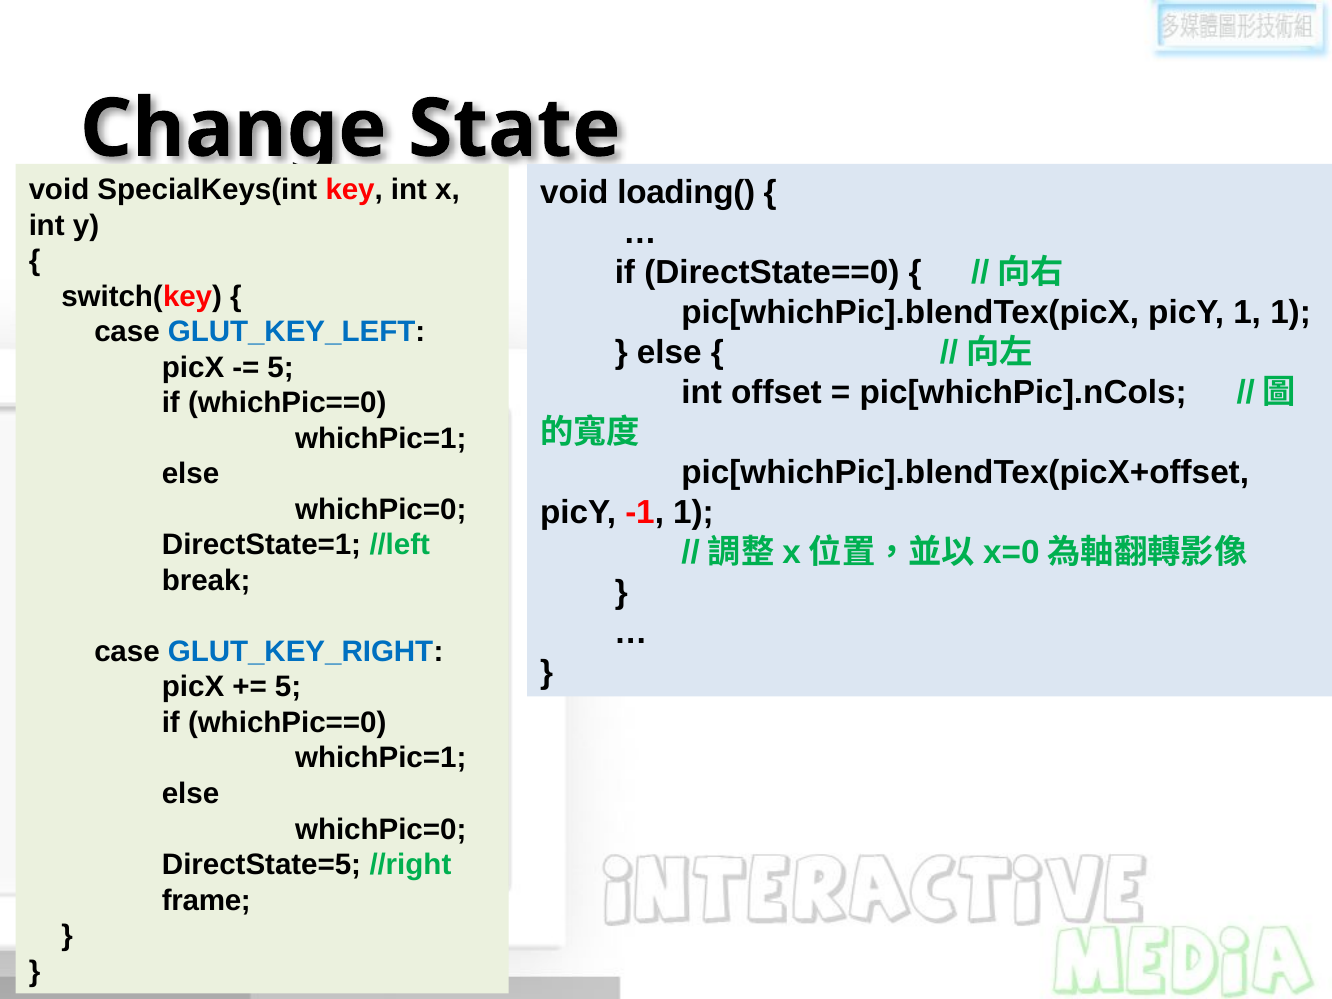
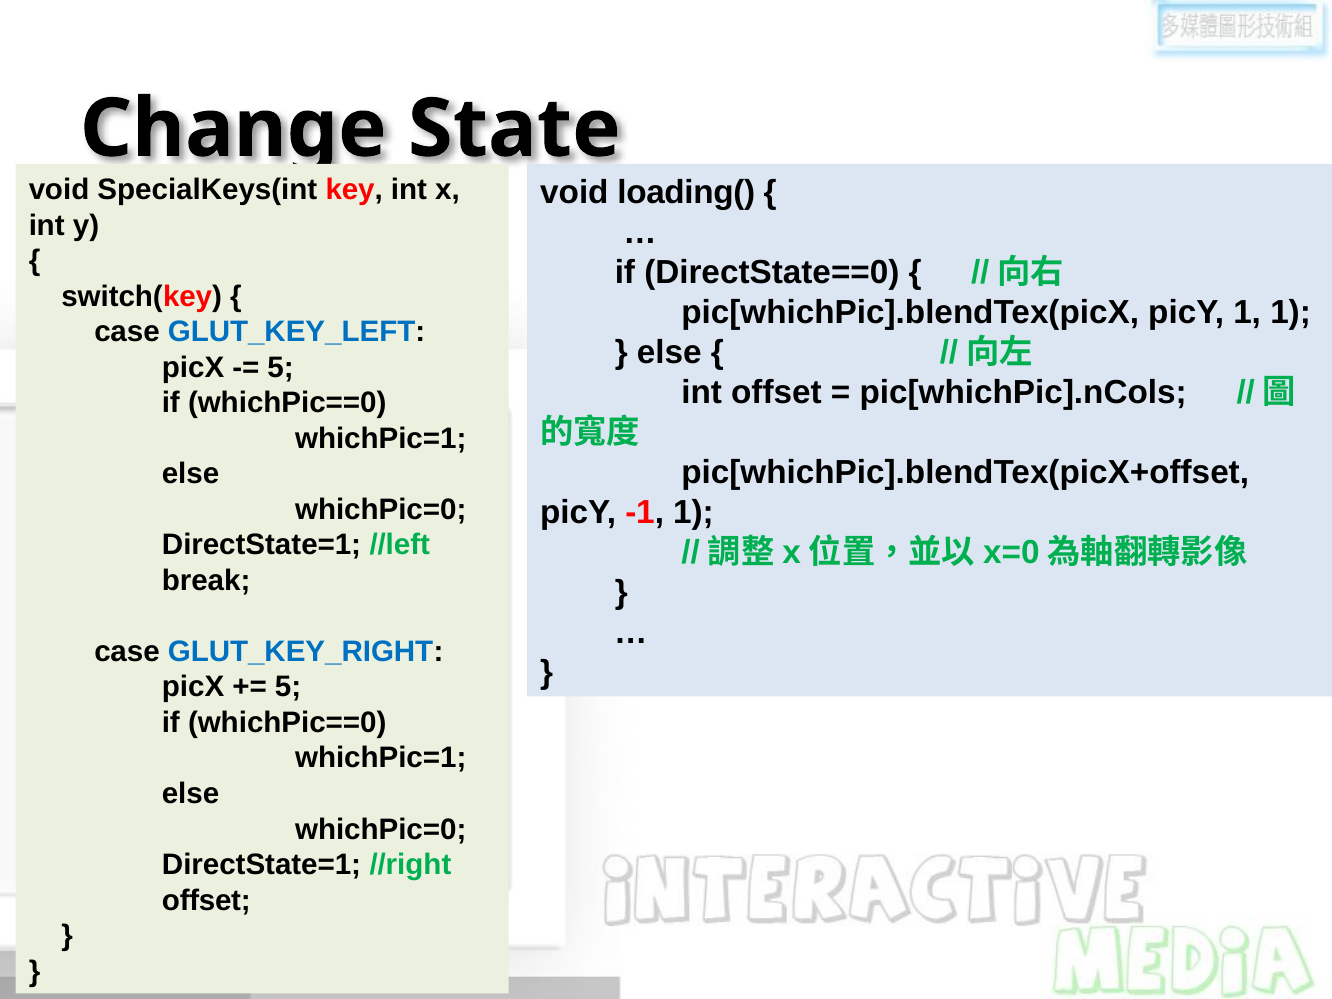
DirectState=5 at (262, 865): DirectState=5 -> DirectState=1
frame at (206, 900): frame -> offset
